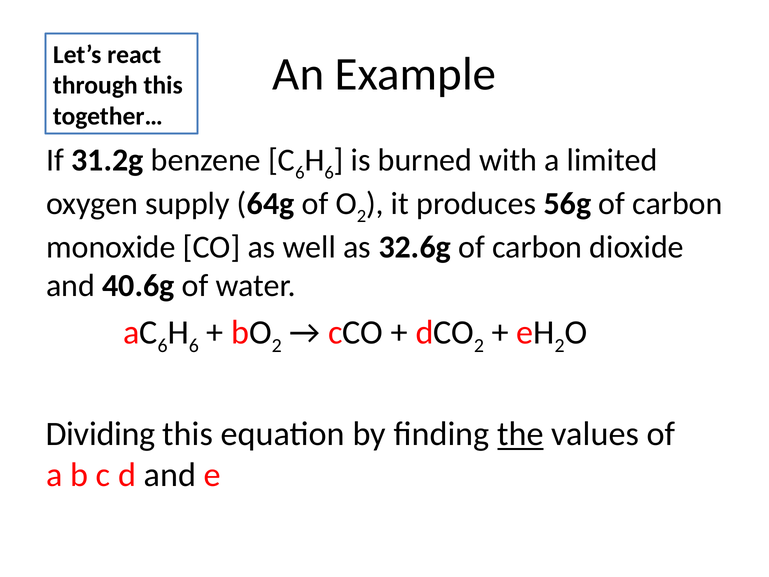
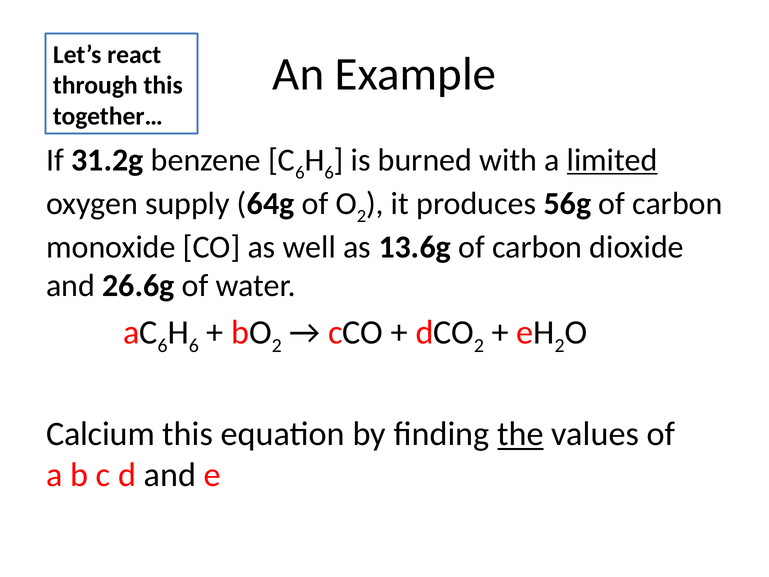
limited underline: none -> present
32.6g: 32.6g -> 13.6g
40.6g: 40.6g -> 26.6g
Dividing: Dividing -> Calcium
